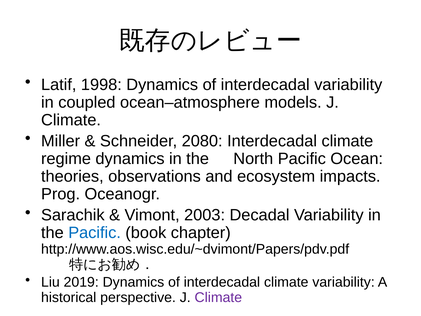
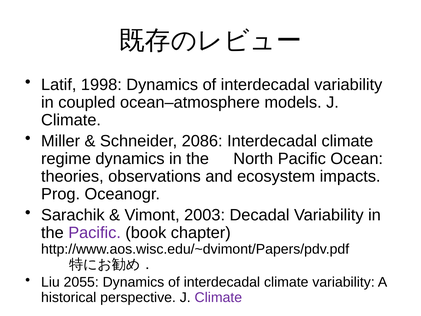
2080: 2080 -> 2086
Pacific at (95, 233) colour: blue -> purple
2019: 2019 -> 2055
